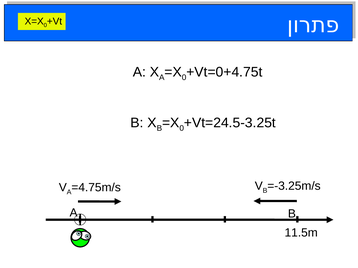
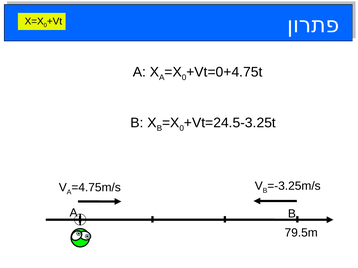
11.5m: 11.5m -> 79.5m
